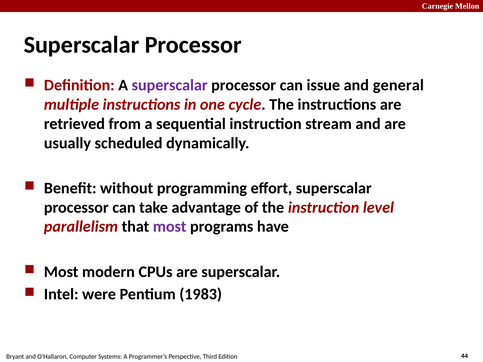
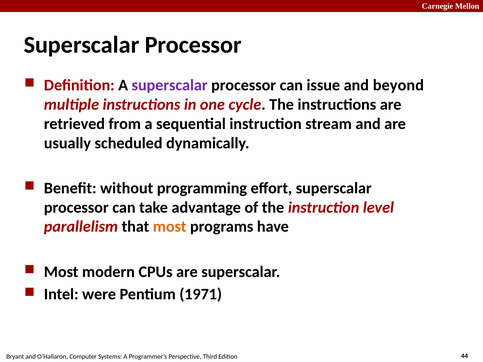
general: general -> beyond
most at (170, 227) colour: purple -> orange
1983: 1983 -> 1971
